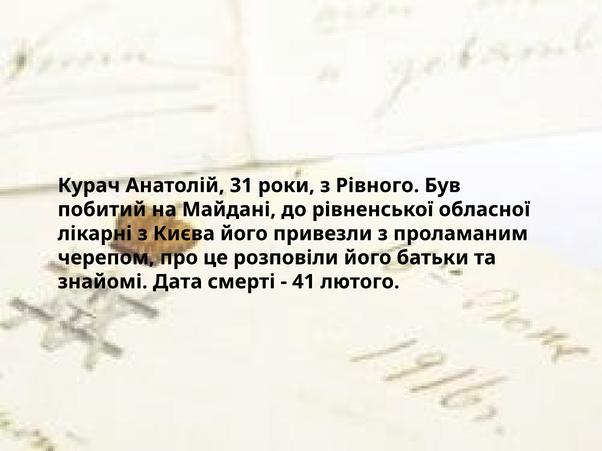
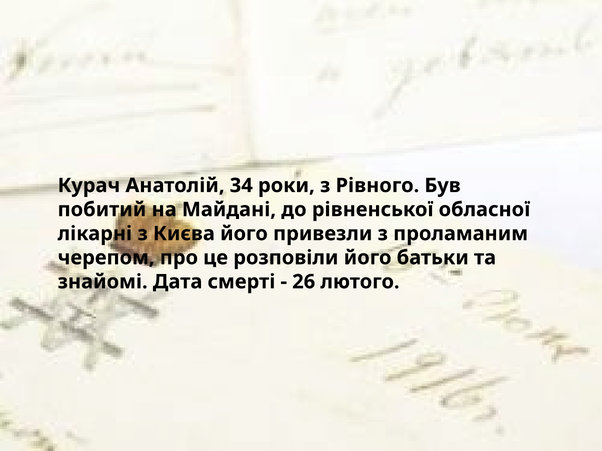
31: 31 -> 34
41: 41 -> 26
